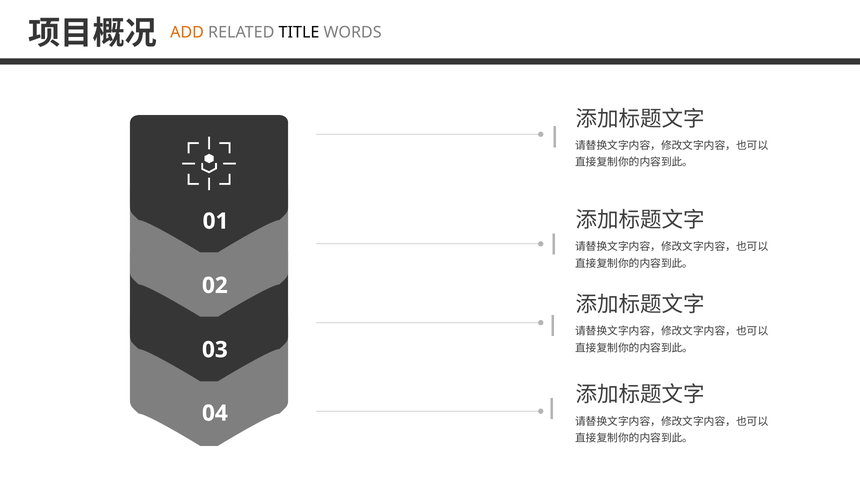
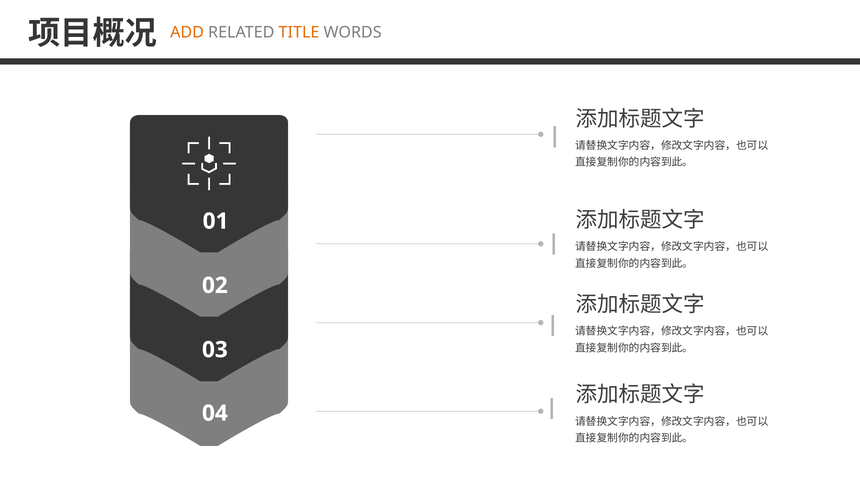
TITLE colour: black -> orange
